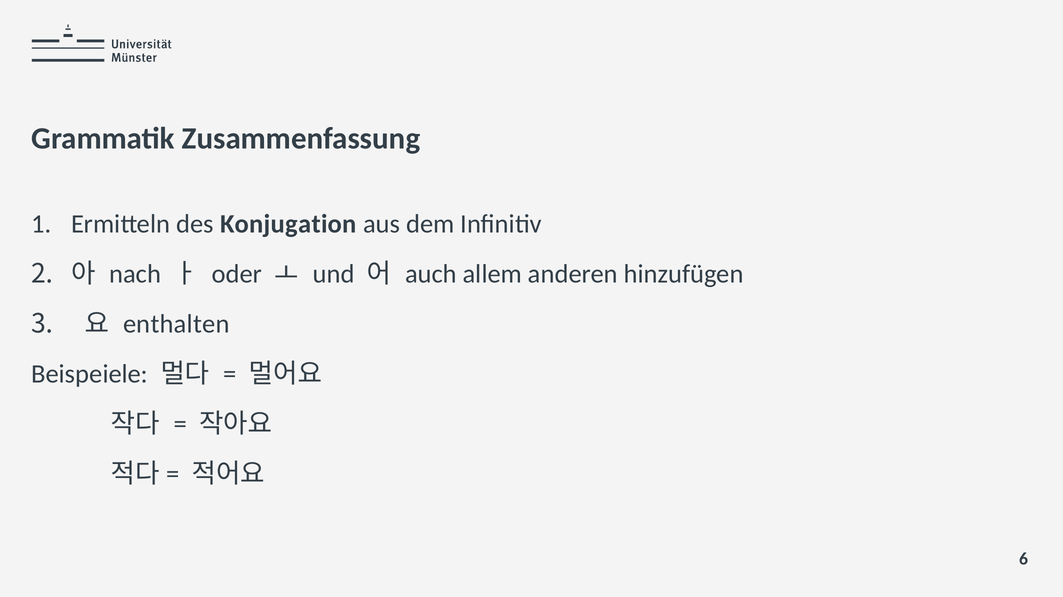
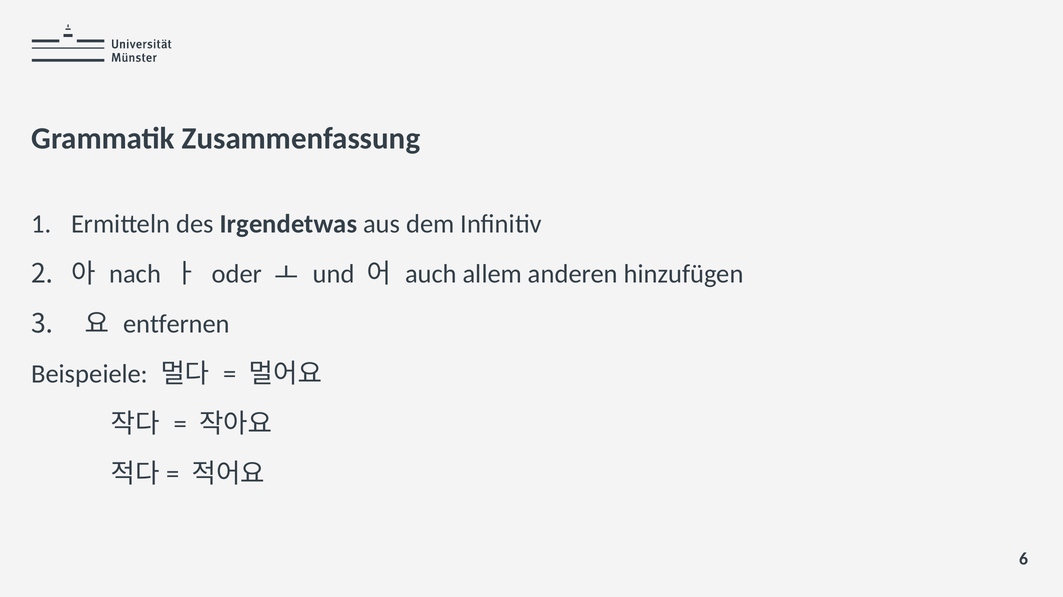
Konjugation: Konjugation -> Irgendetwas
enthalten: enthalten -> entfernen
